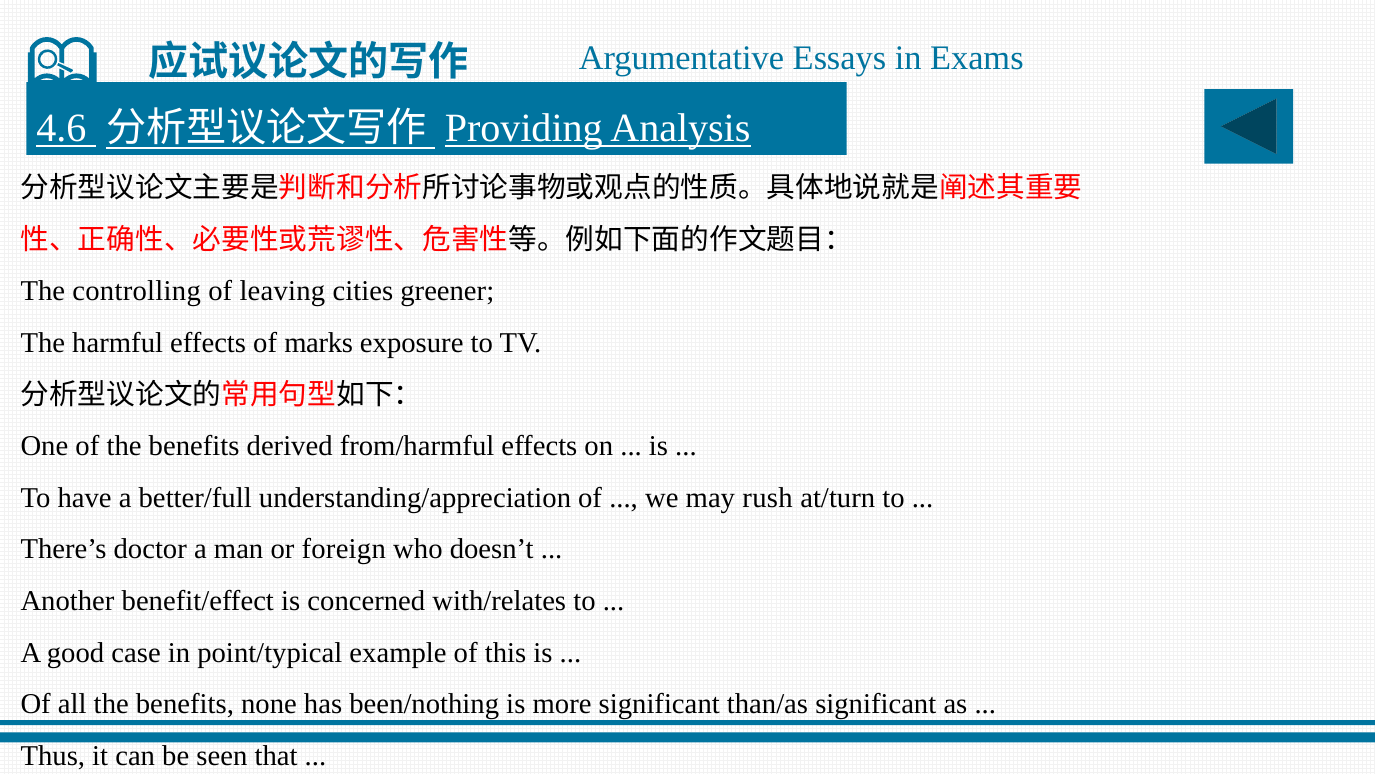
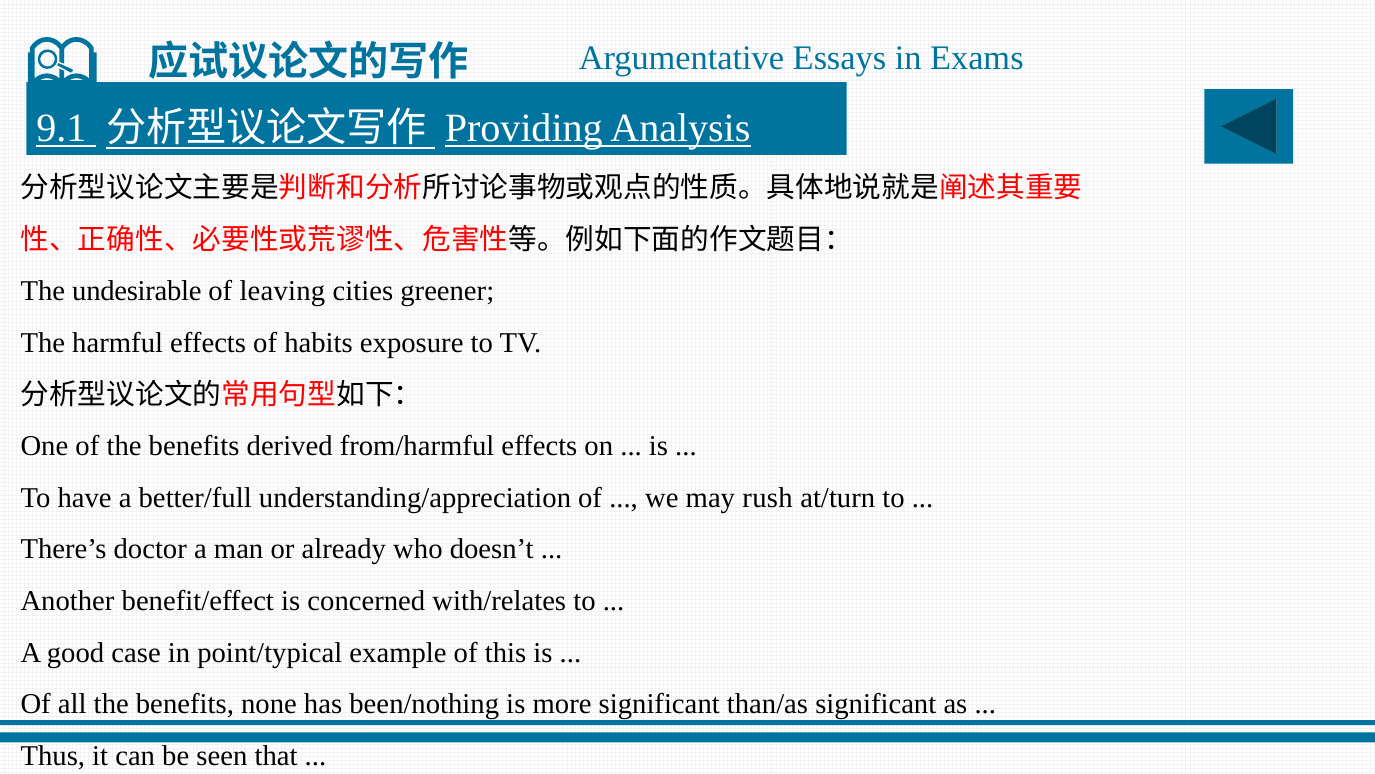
4.6: 4.6 -> 9.1
controlling: controlling -> undesirable
marks: marks -> habits
foreign: foreign -> already
